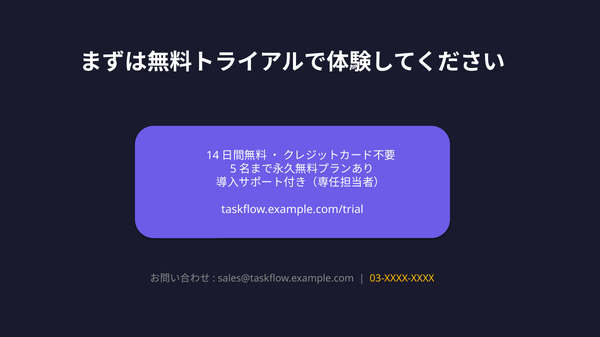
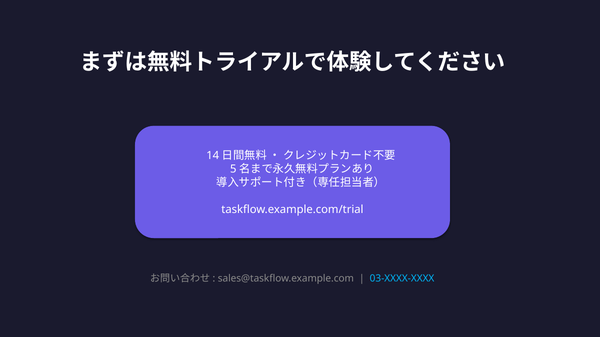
03-XXXX-XXXX colour: yellow -> light blue
